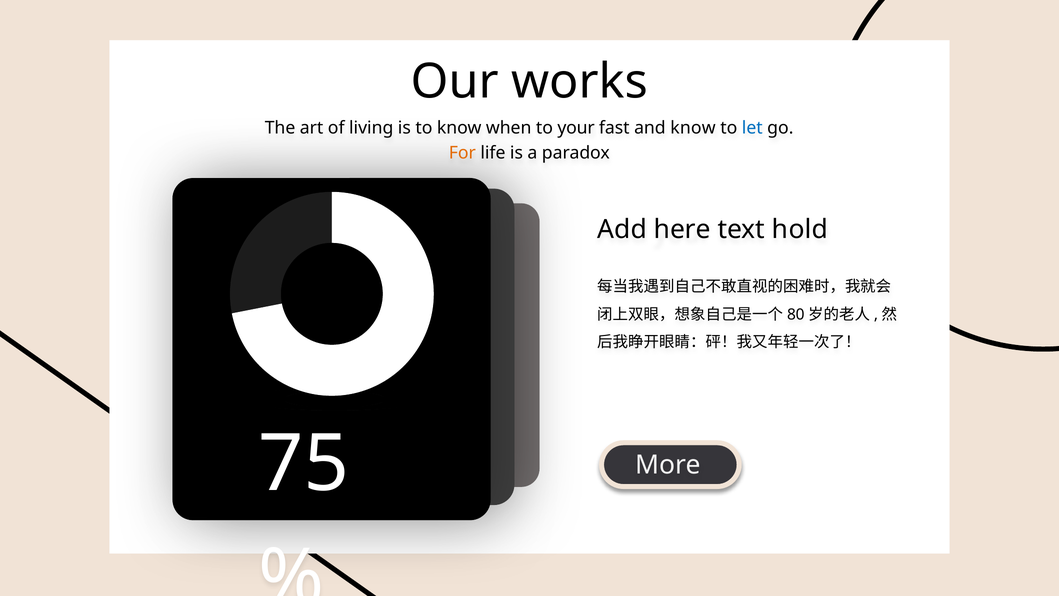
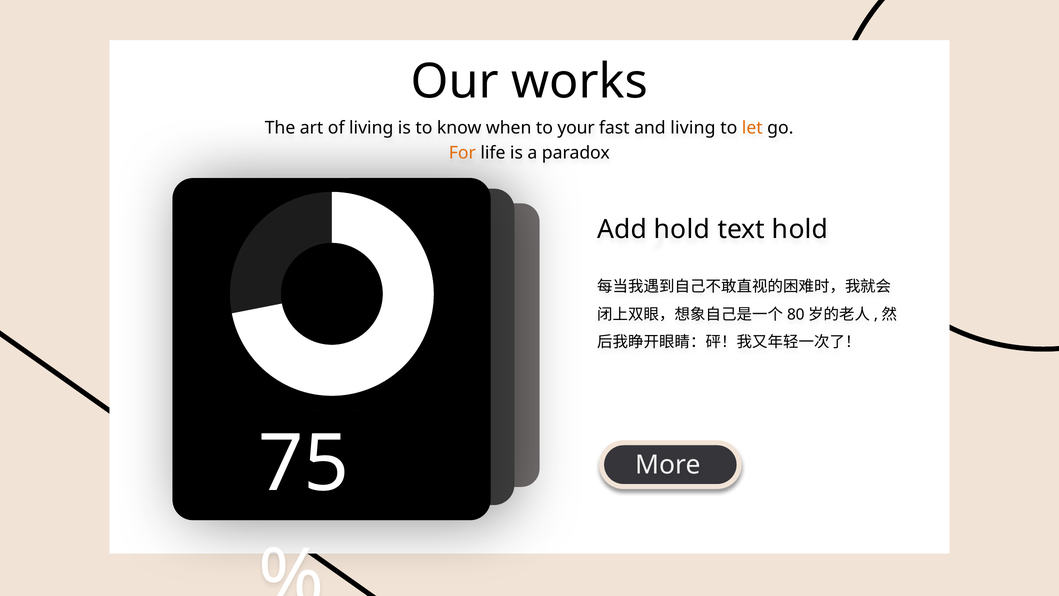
and know: know -> living
let colour: blue -> orange
Add here: here -> hold
